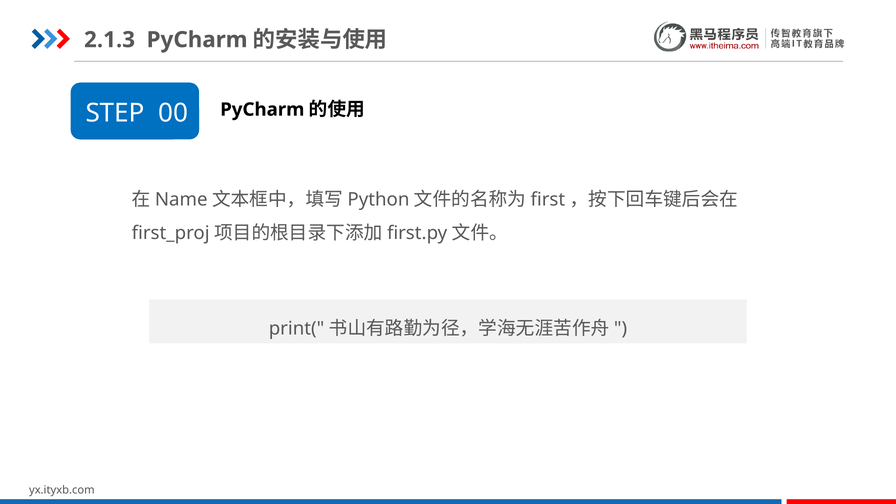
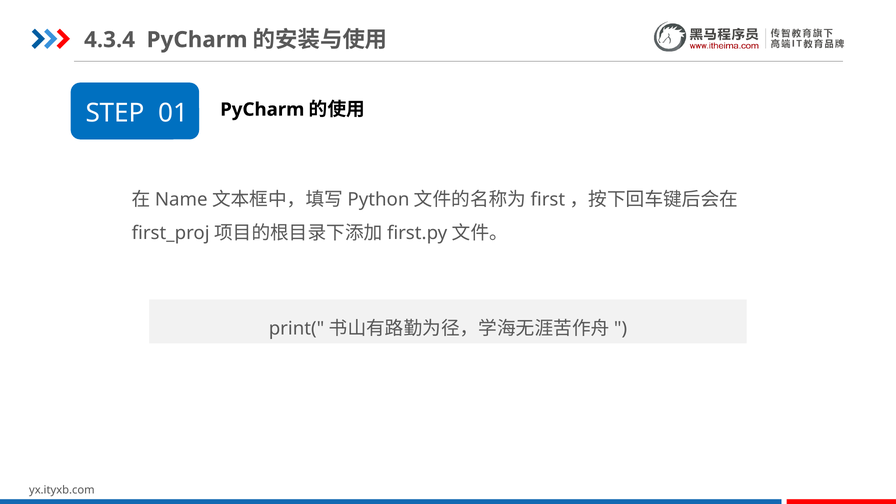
2.1.3: 2.1.3 -> 4.3.4
00: 00 -> 01
